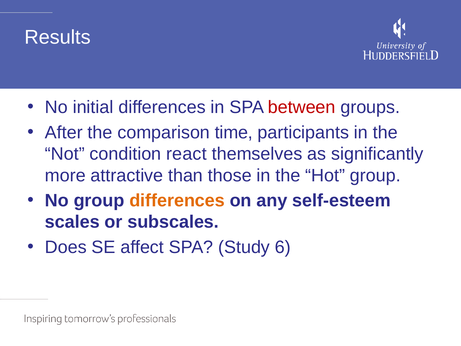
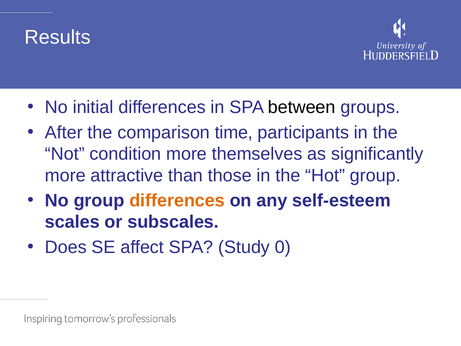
between colour: red -> black
condition react: react -> more
6: 6 -> 0
